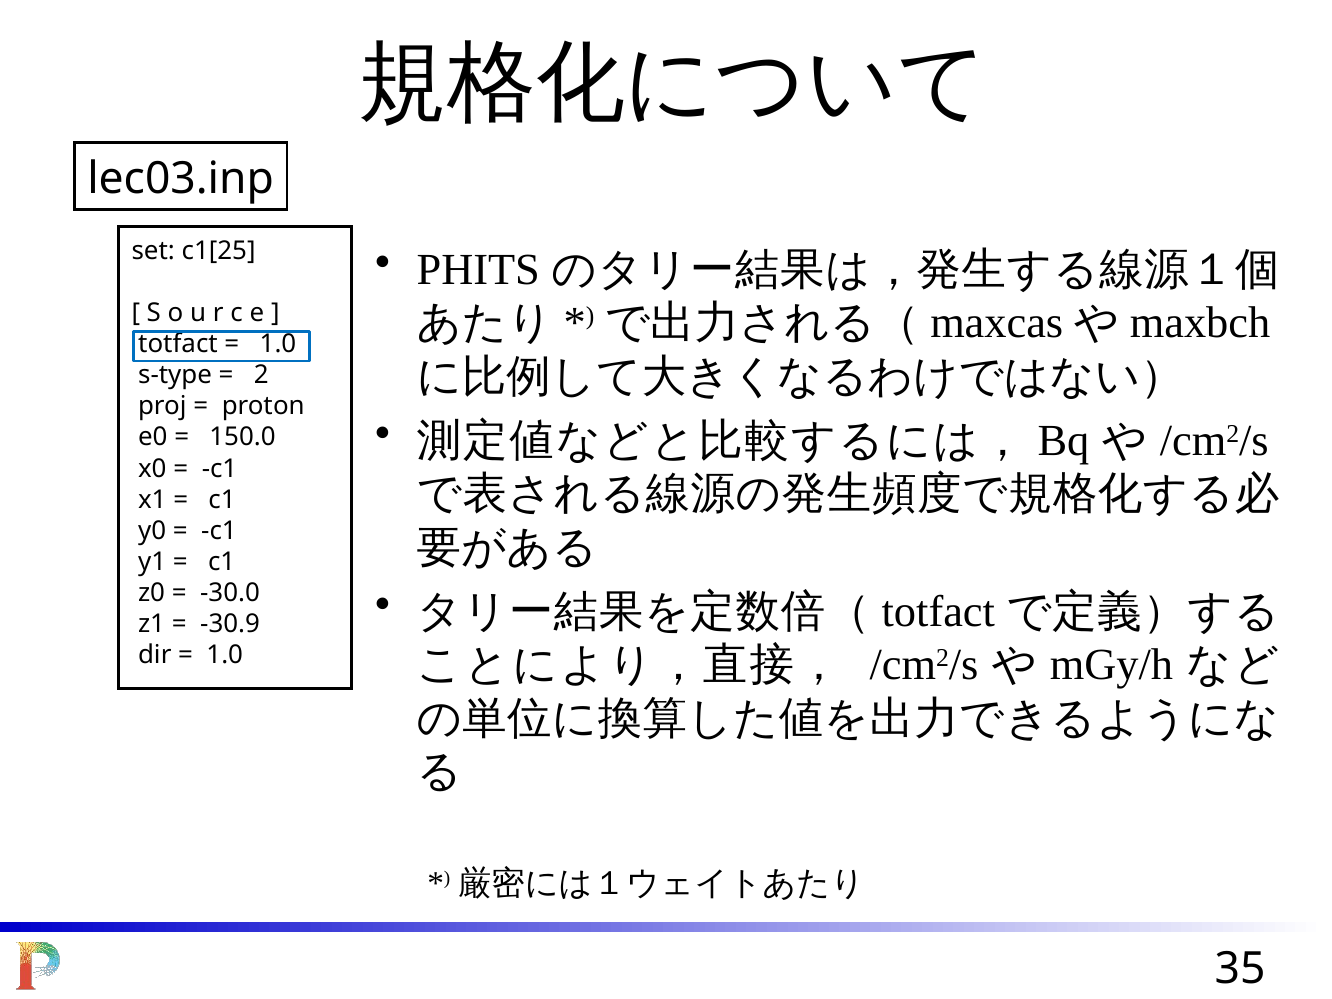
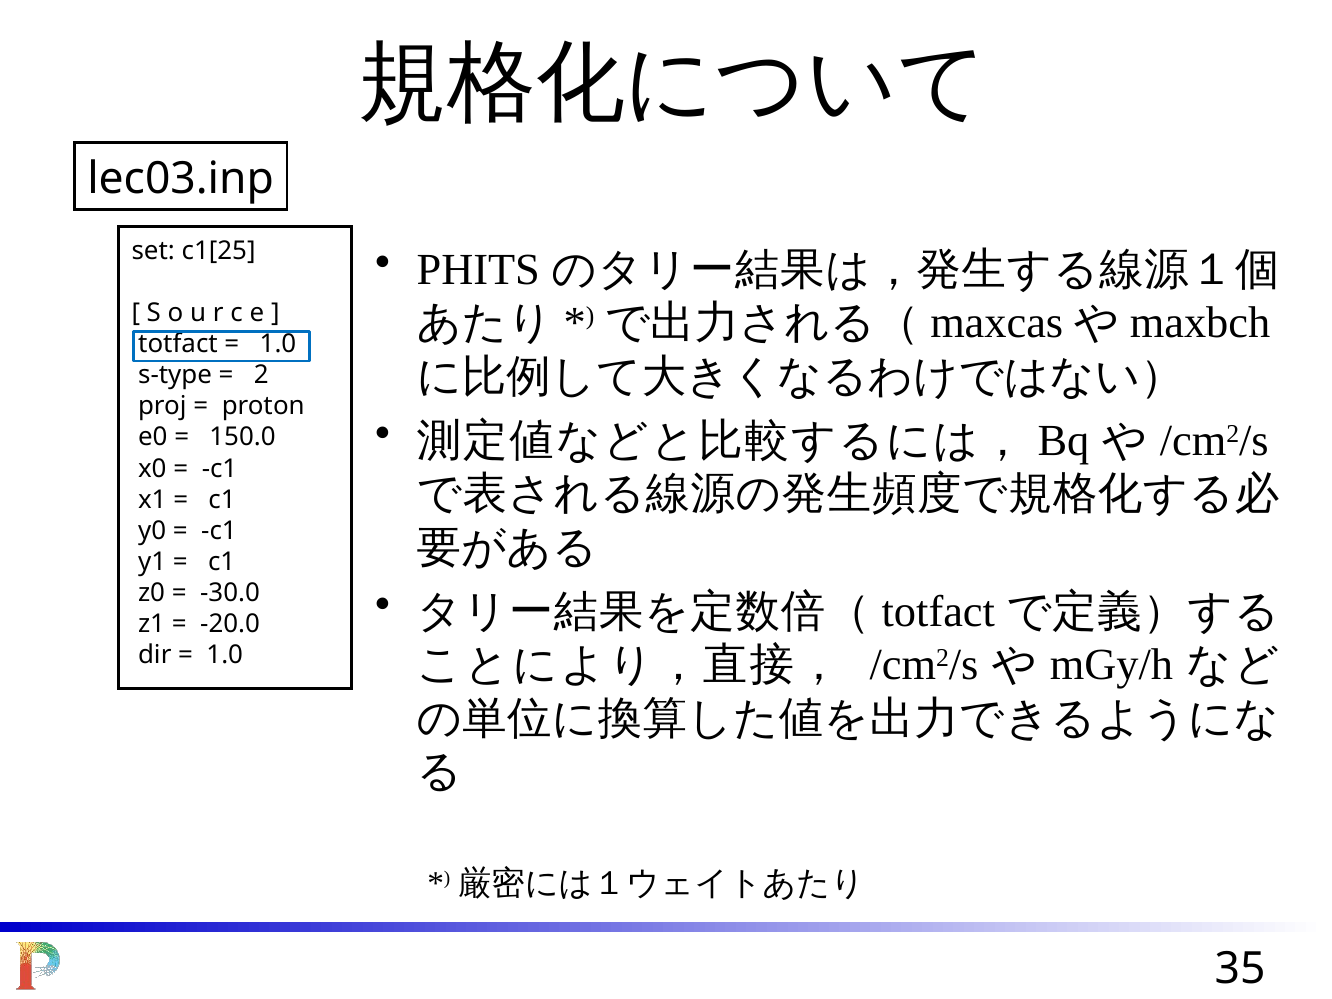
-30.9: -30.9 -> -20.0
